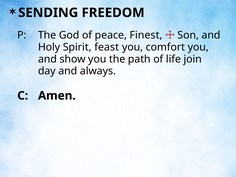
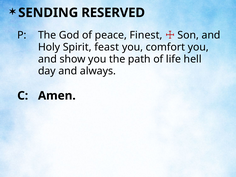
FREEDOM: FREEDOM -> RESERVED
join: join -> hell
